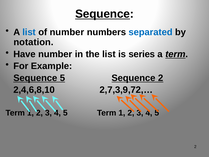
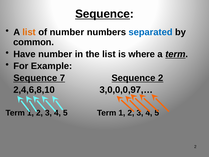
list at (29, 32) colour: blue -> orange
notation: notation -> common
series: series -> where
Sequence 5: 5 -> 7
2,7,3,9,72,…: 2,7,3,9,72,… -> 3,0,0,0,97,…
